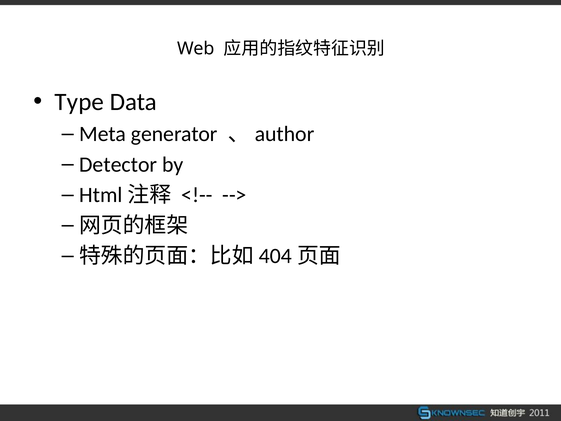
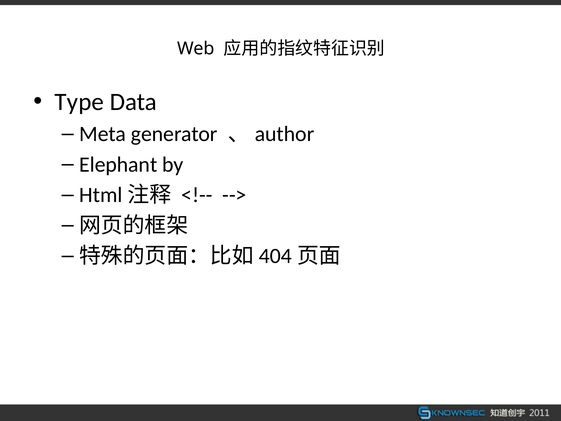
Detector: Detector -> Elephant
